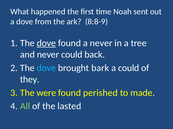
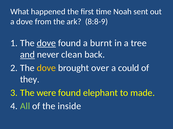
a never: never -> burnt
and underline: none -> present
never could: could -> clean
dove at (46, 68) colour: light blue -> yellow
bark: bark -> over
perished: perished -> elephant
lasted: lasted -> inside
